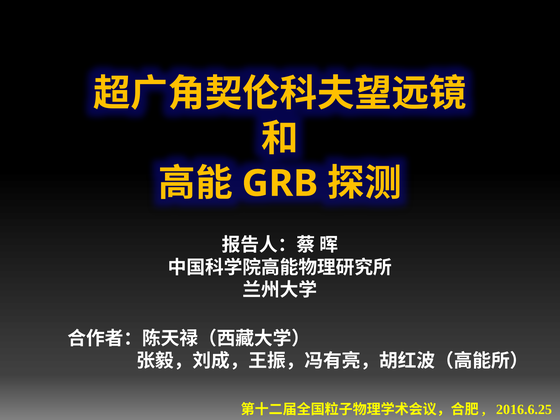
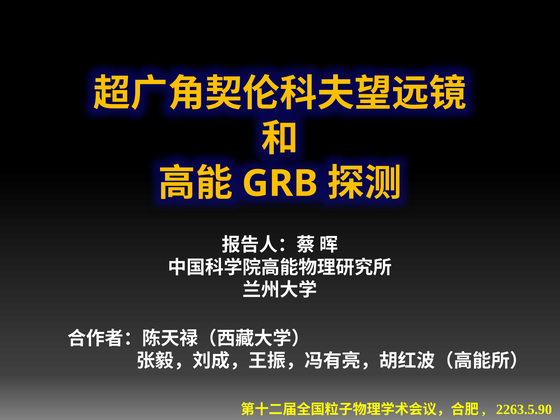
2016.6.25: 2016.6.25 -> 2263.5.90
